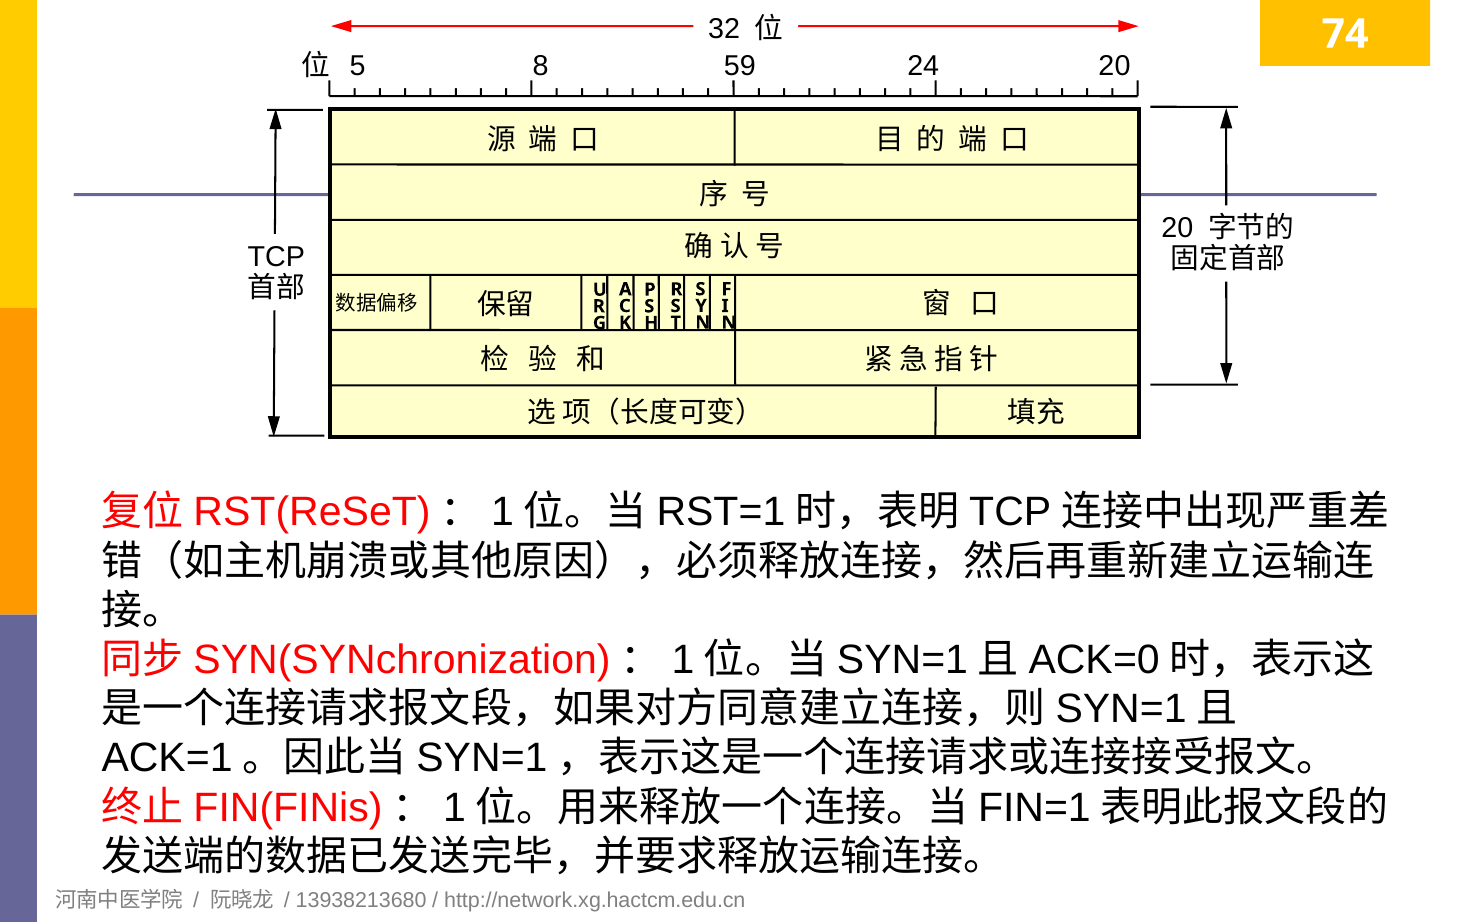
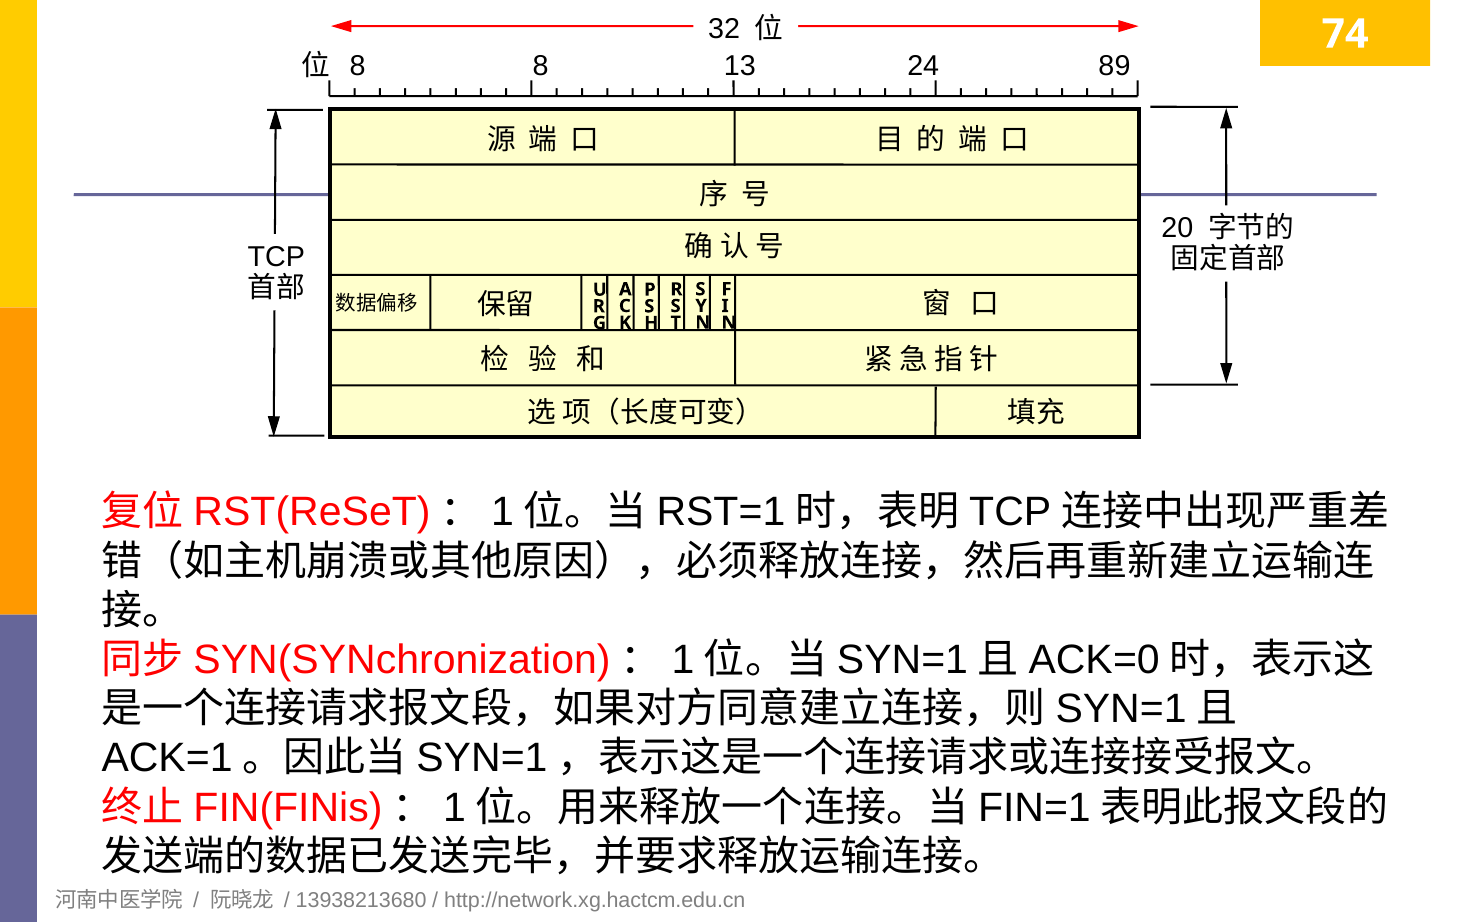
5 at (358, 66): 5 -> 8
59: 59 -> 13
24 20: 20 -> 89
